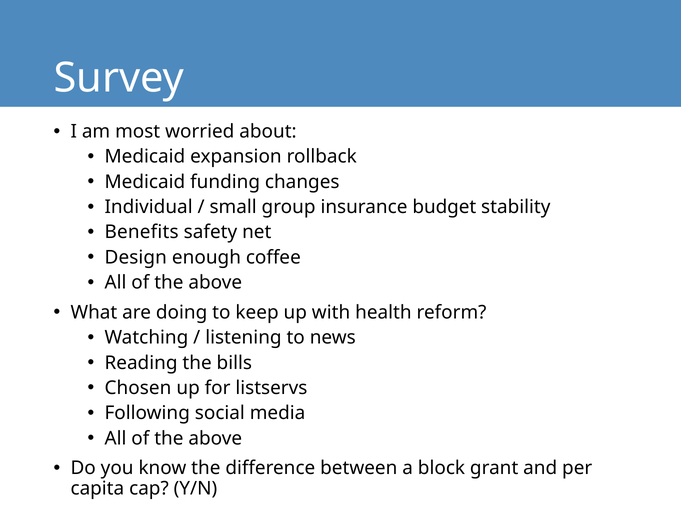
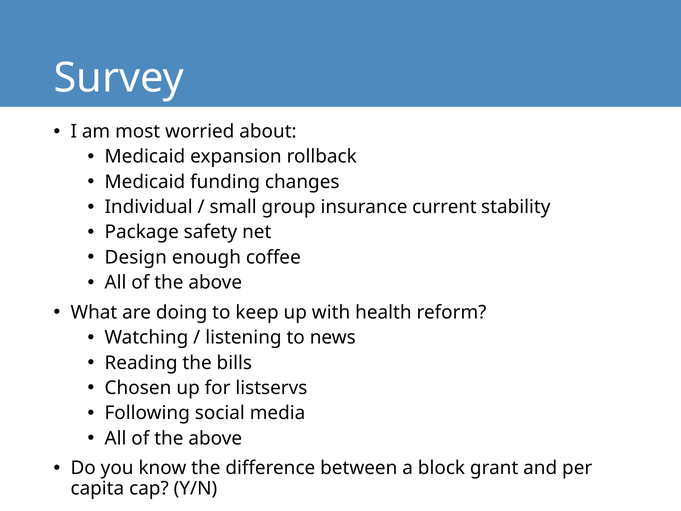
budget: budget -> current
Benefits: Benefits -> Package
